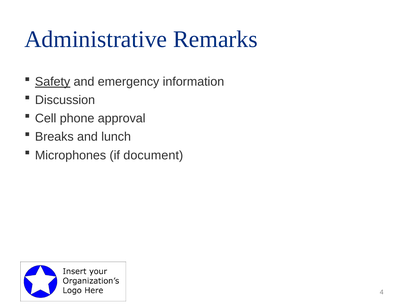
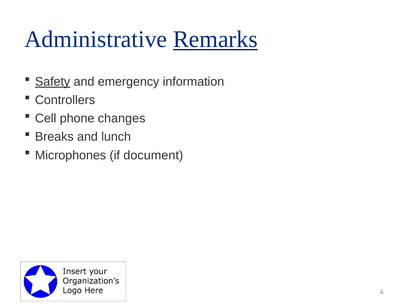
Remarks underline: none -> present
Discussion: Discussion -> Controllers
approval: approval -> changes
